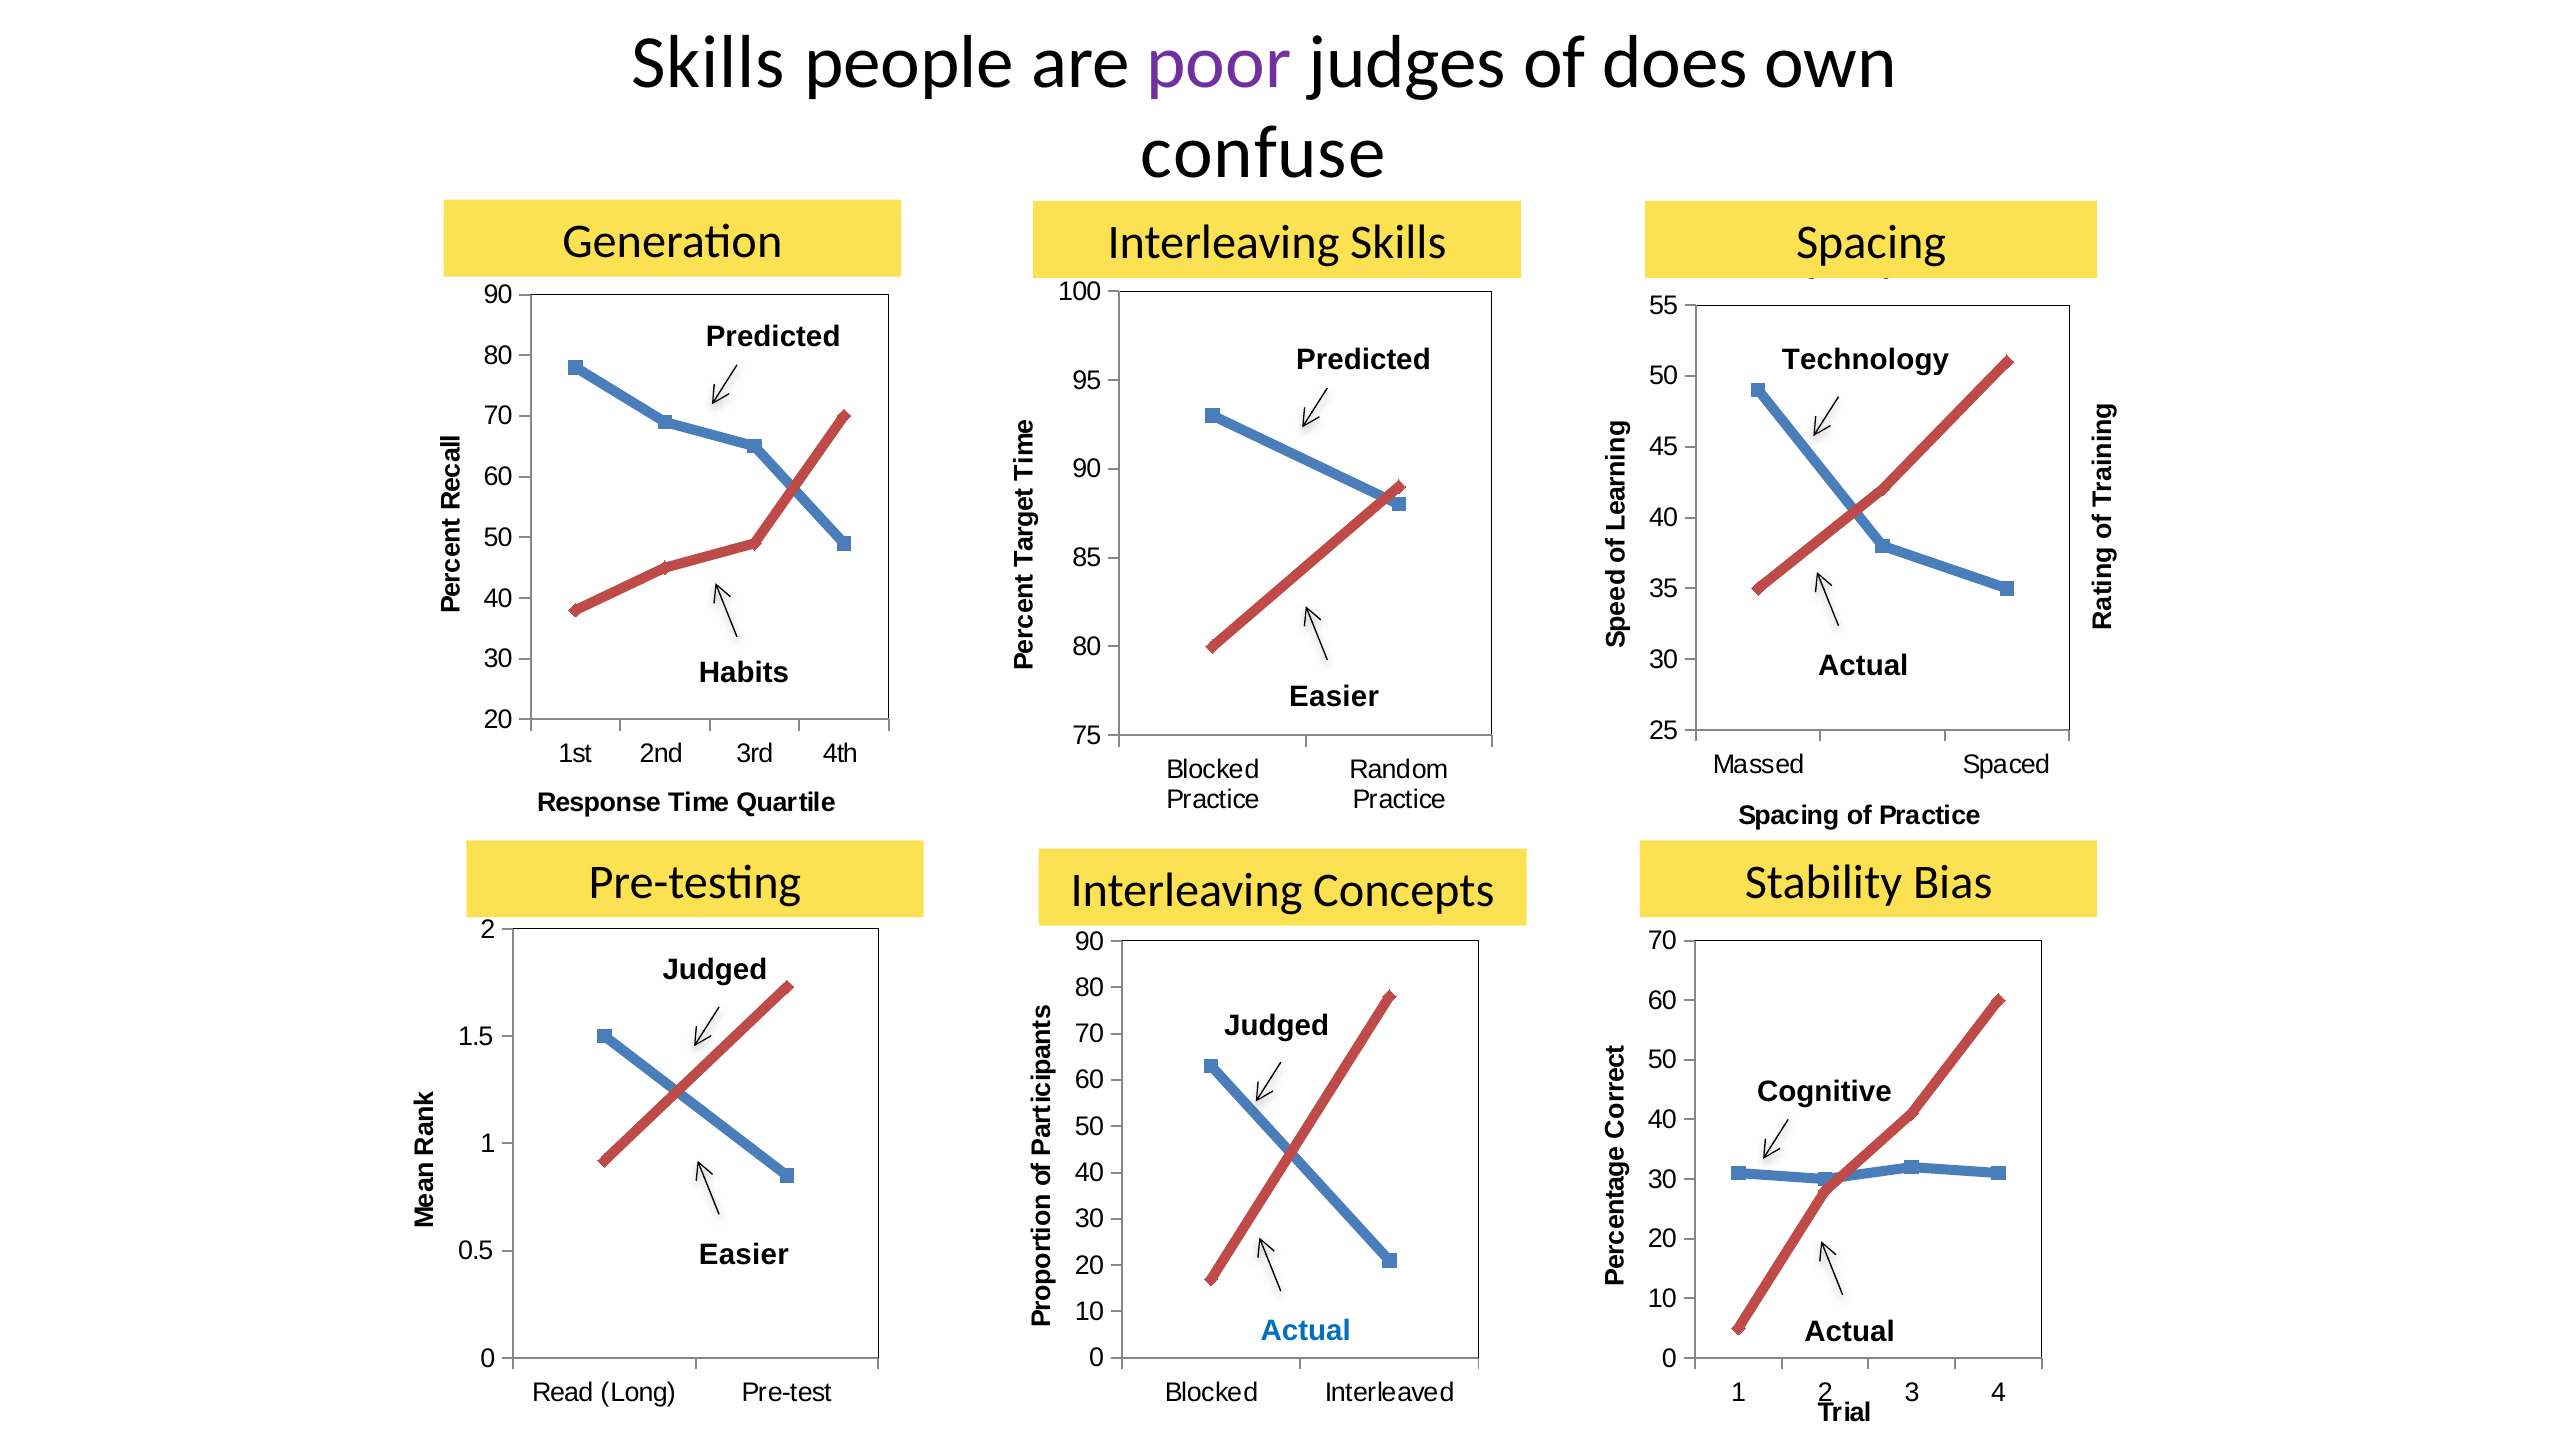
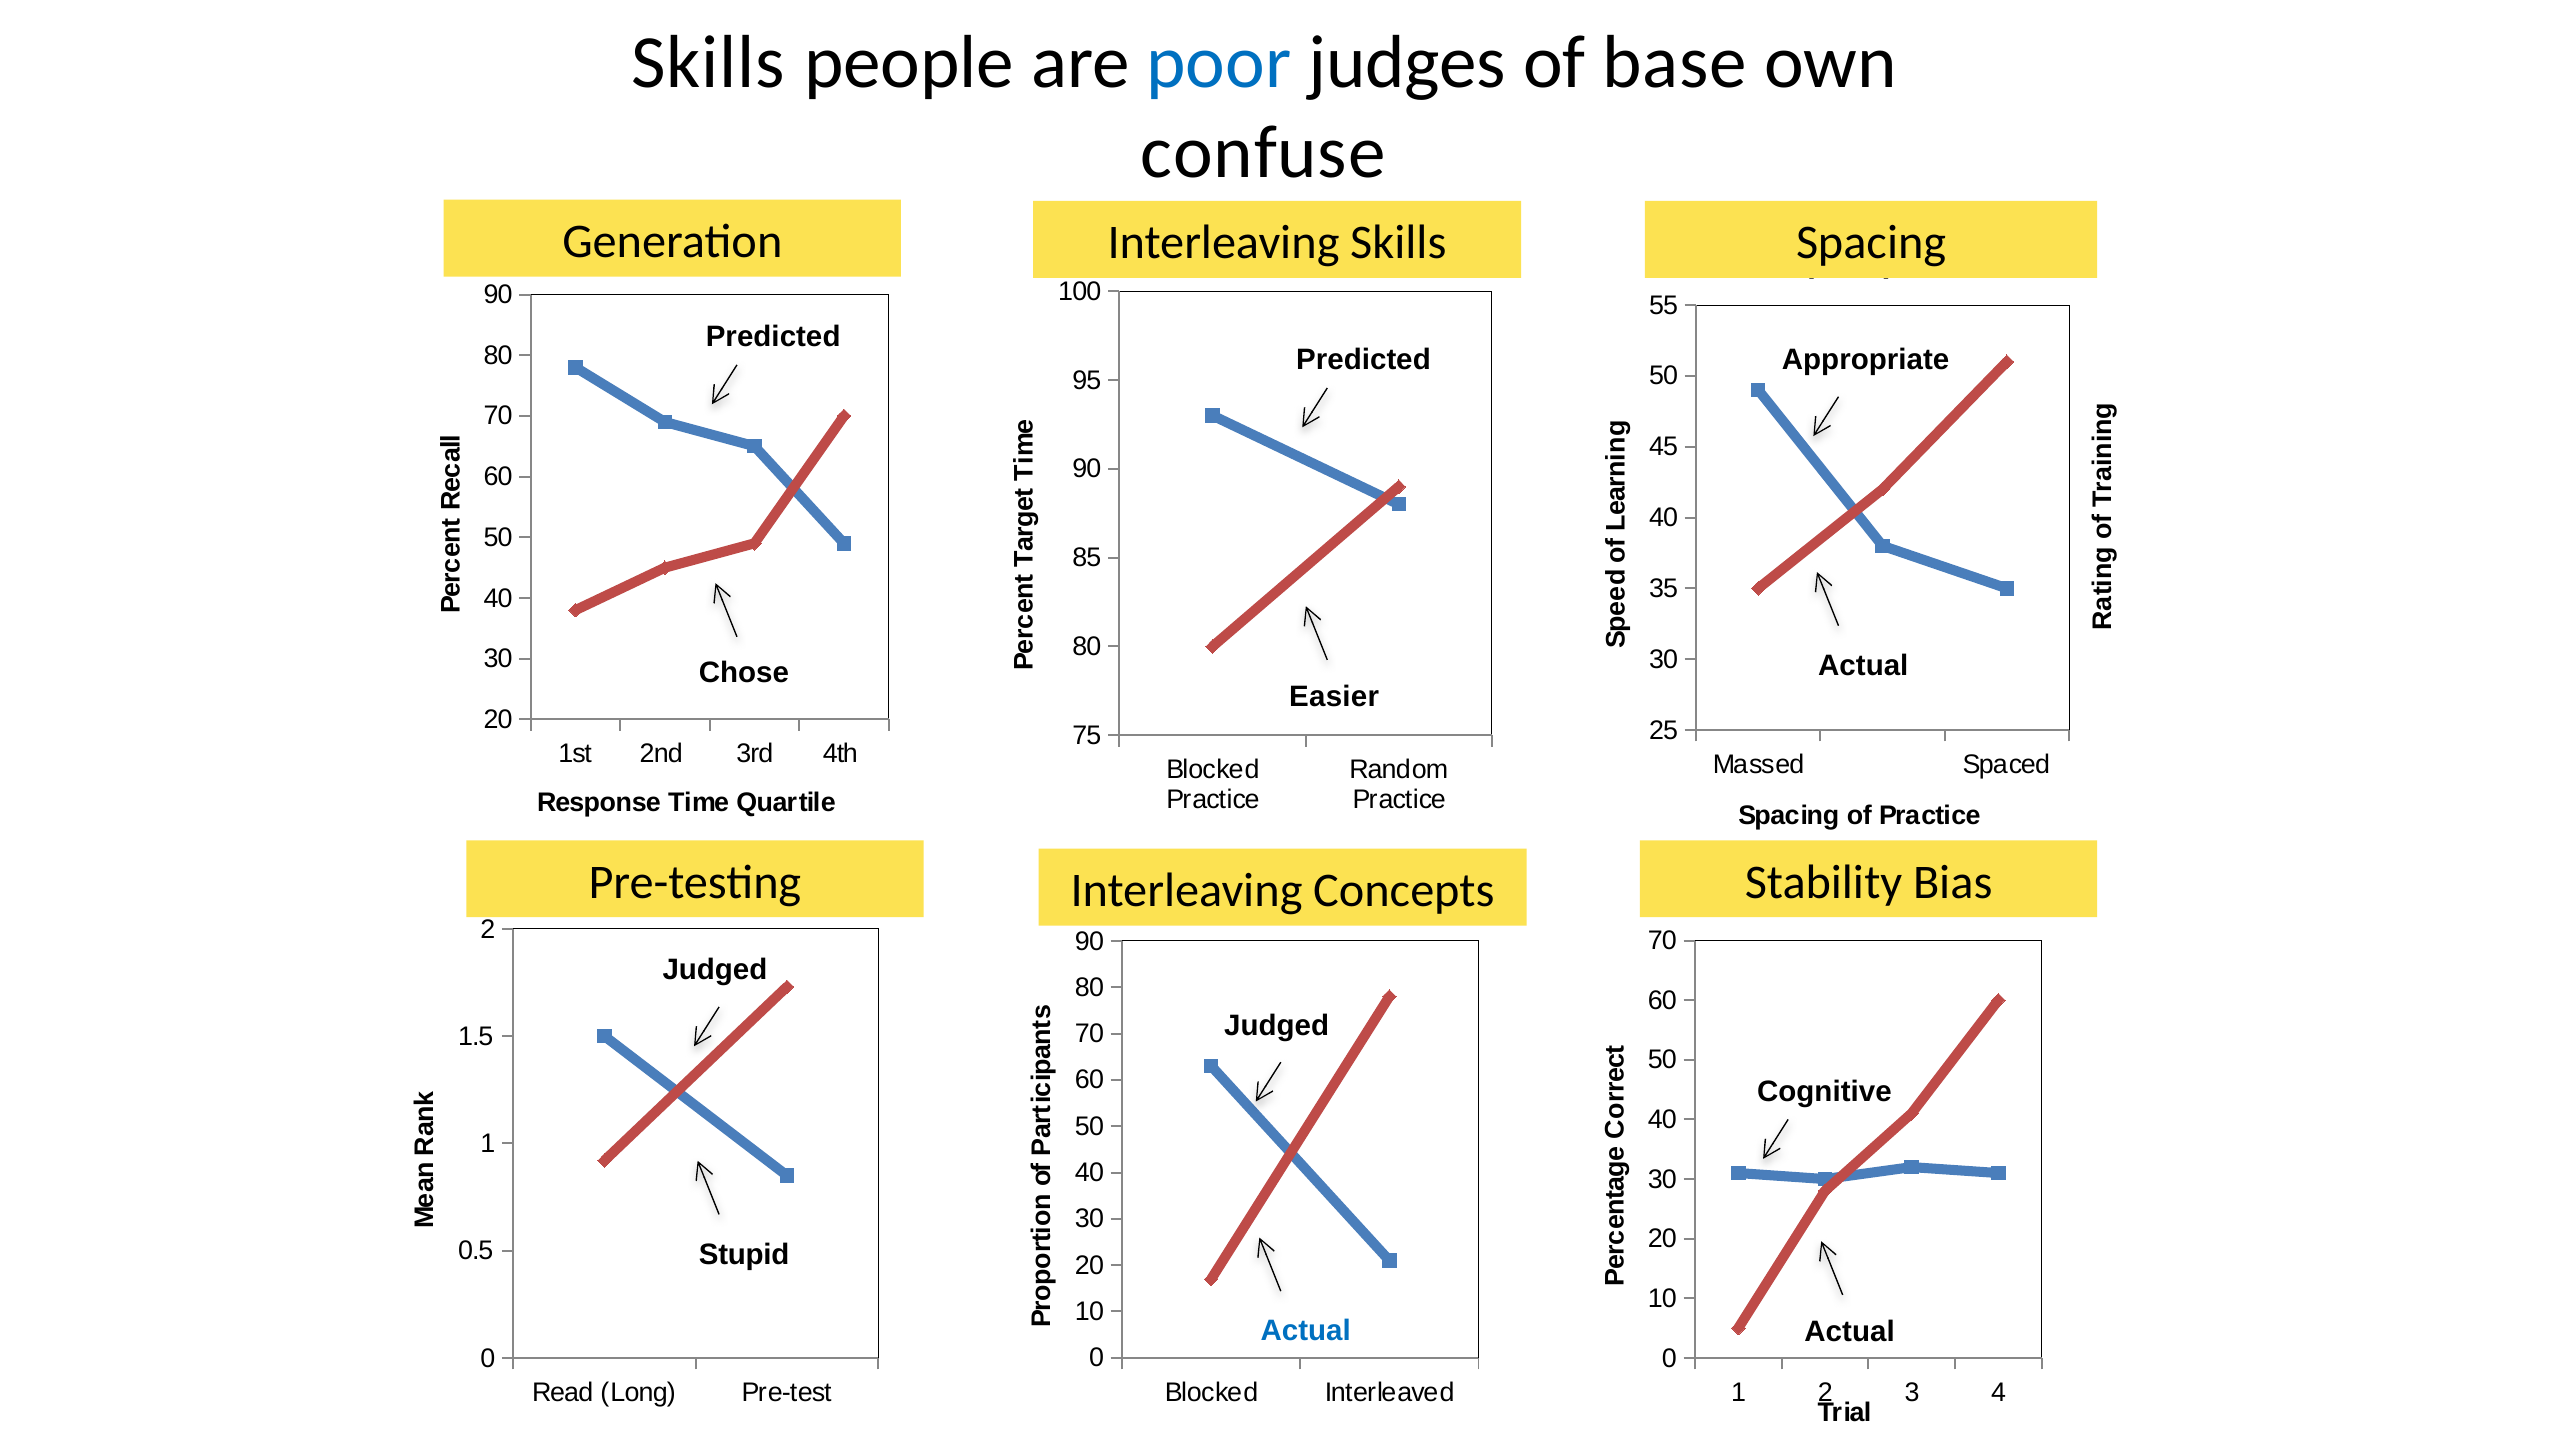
poor colour: purple -> blue
does: does -> base
Technology: Technology -> Appropriate
Habits: Habits -> Chose
Easier at (744, 1254): Easier -> Stupid
